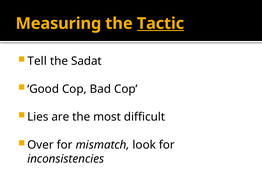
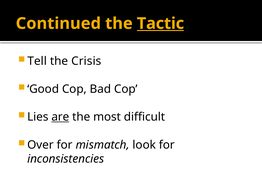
Measuring: Measuring -> Continued
Sadat: Sadat -> Crisis
are underline: none -> present
